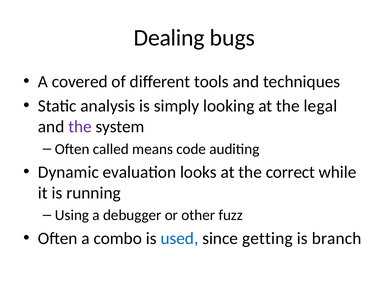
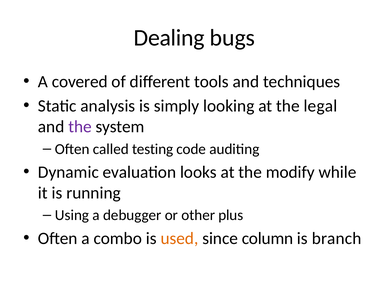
means: means -> testing
correct: correct -> modify
fuzz: fuzz -> plus
used colour: blue -> orange
getting: getting -> column
